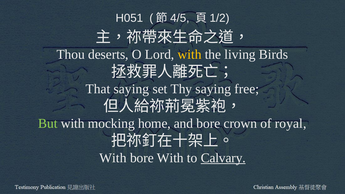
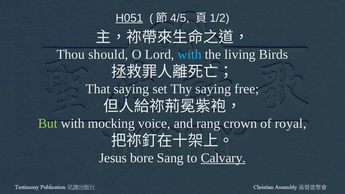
H051 underline: none -> present
deserts: deserts -> should
with at (190, 54) colour: yellow -> light blue
home: home -> voice
and bore: bore -> rang
With at (113, 158): With -> Jesus
bore With: With -> Sang
